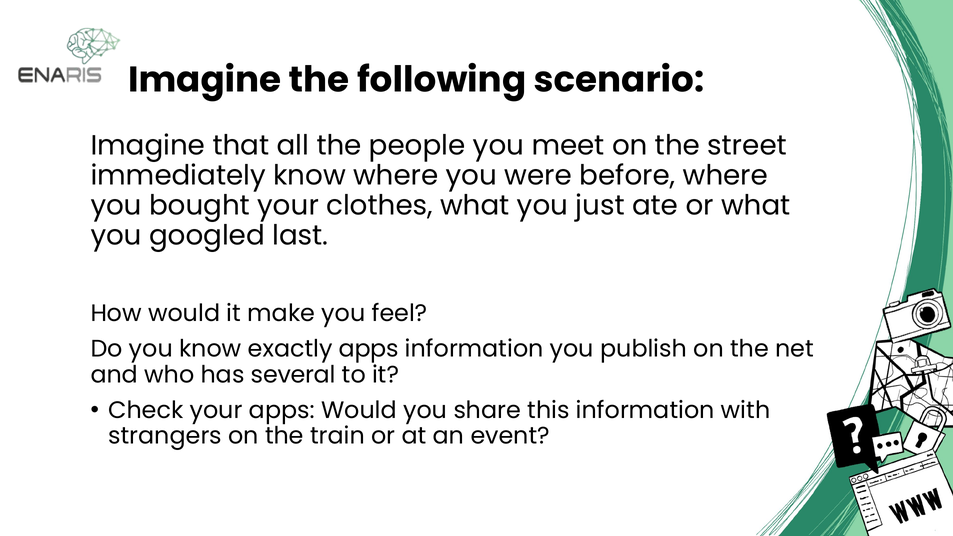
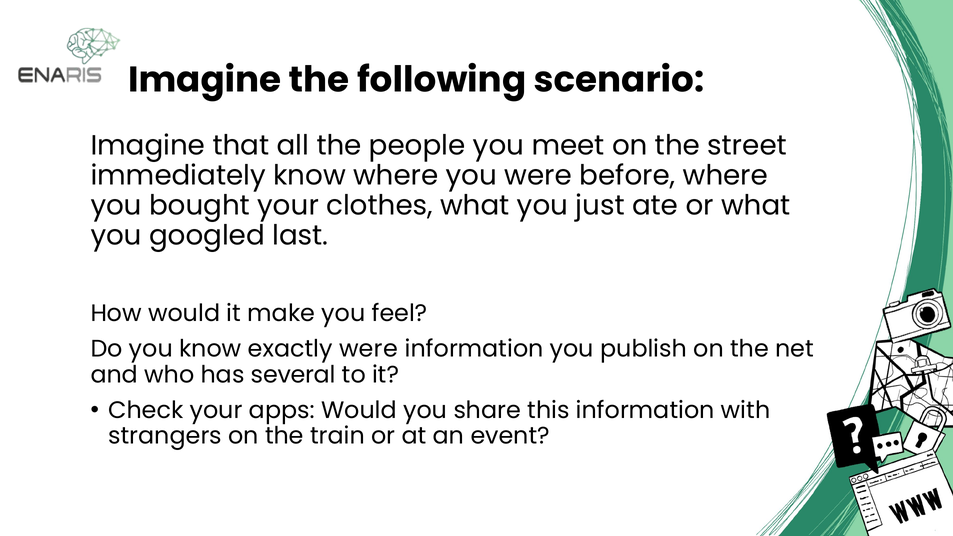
exactly apps: apps -> were
